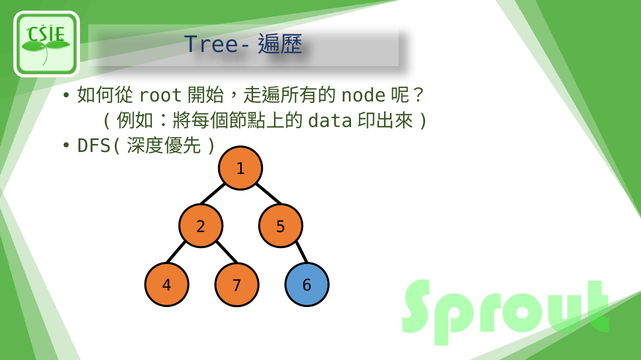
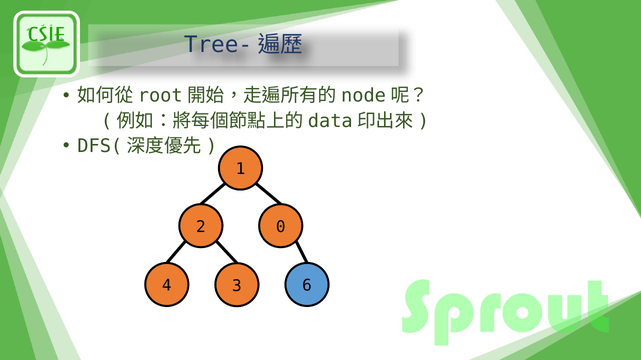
5: 5 -> 0
7: 7 -> 3
